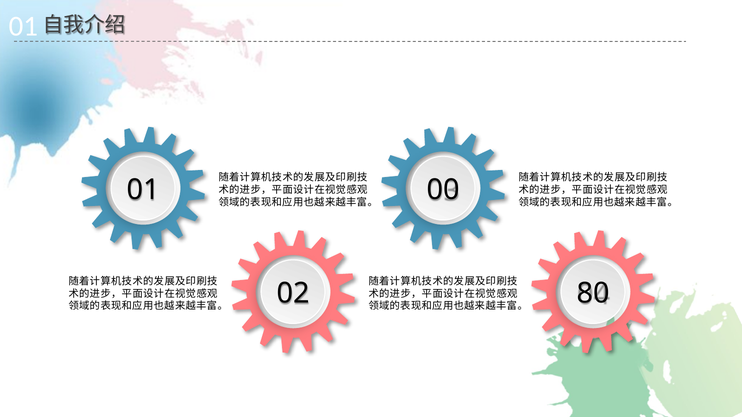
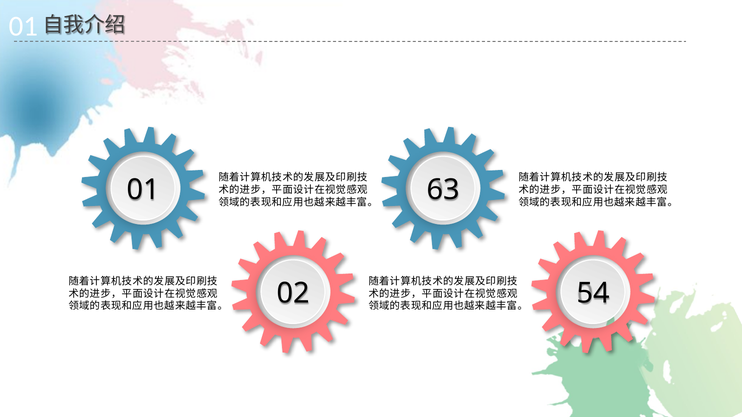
00: 00 -> 63
80: 80 -> 54
